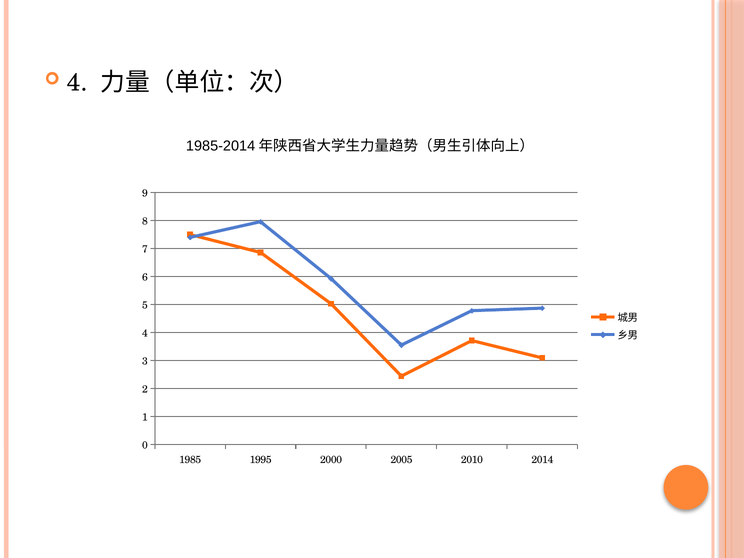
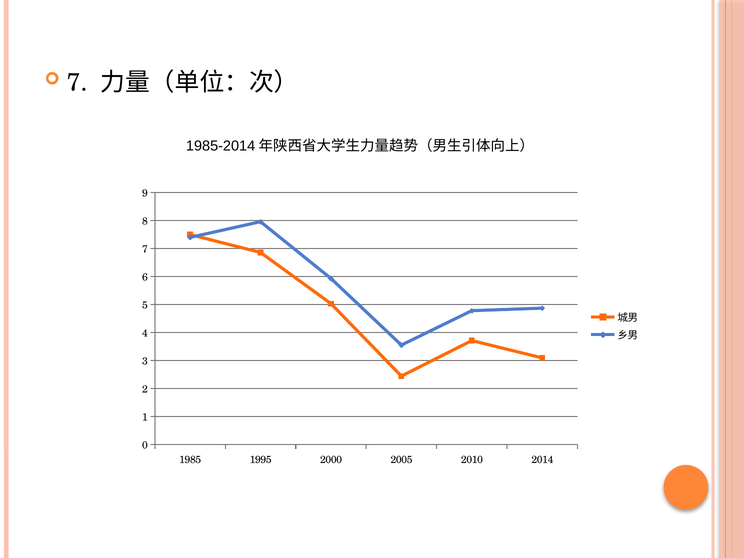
4 at (77, 82): 4 -> 7
